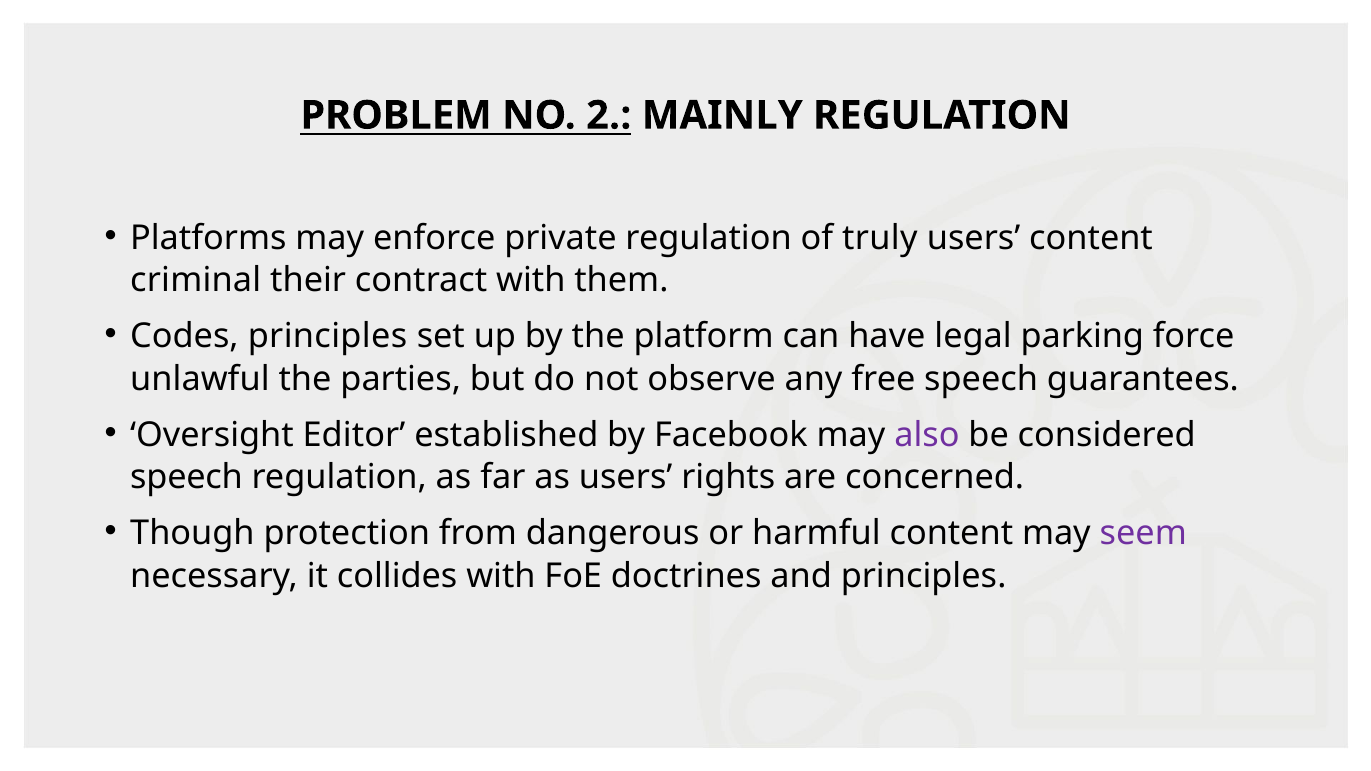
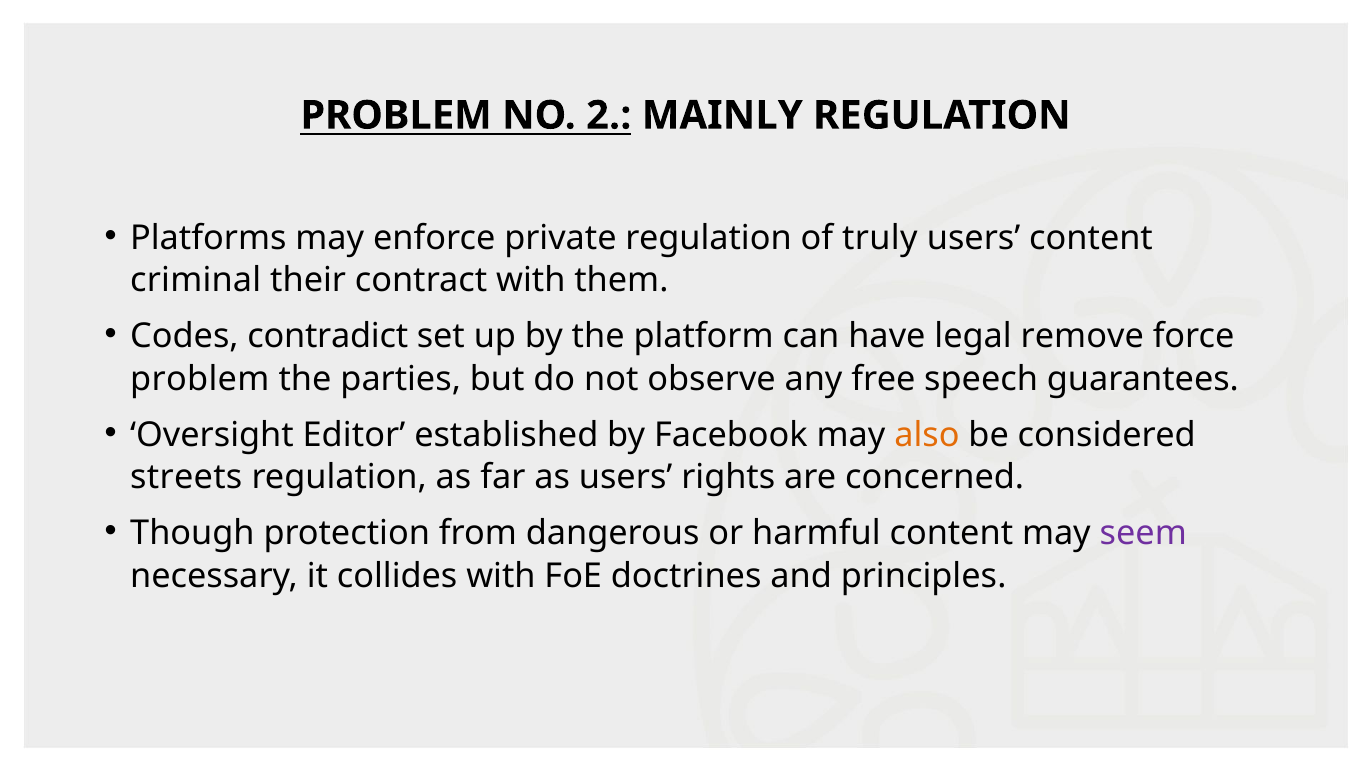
Codes principles: principles -> contradict
parking: parking -> remove
unlawful at (200, 379): unlawful -> problem
also colour: purple -> orange
speech at (187, 477): speech -> streets
